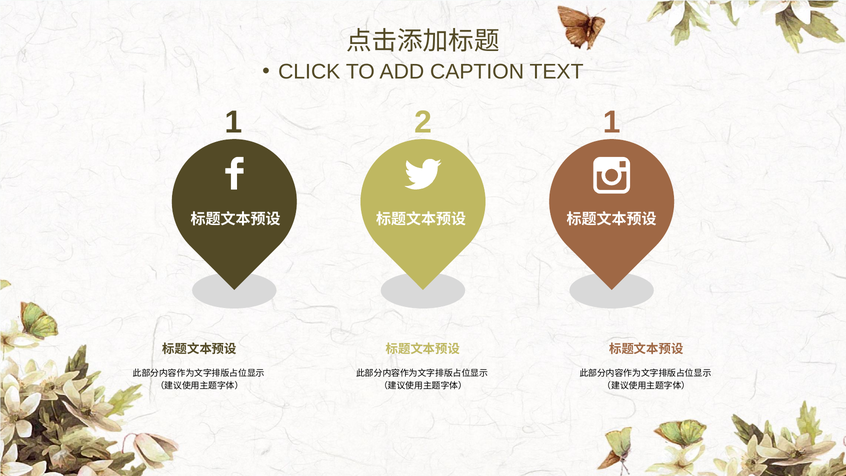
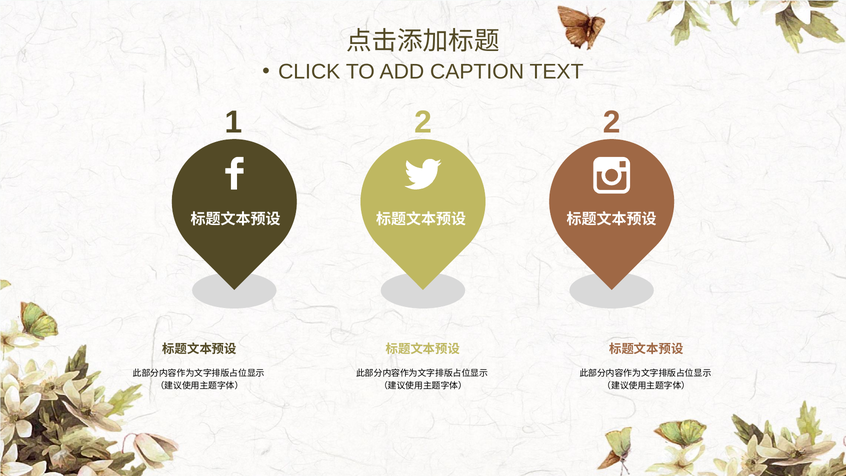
2 1: 1 -> 2
